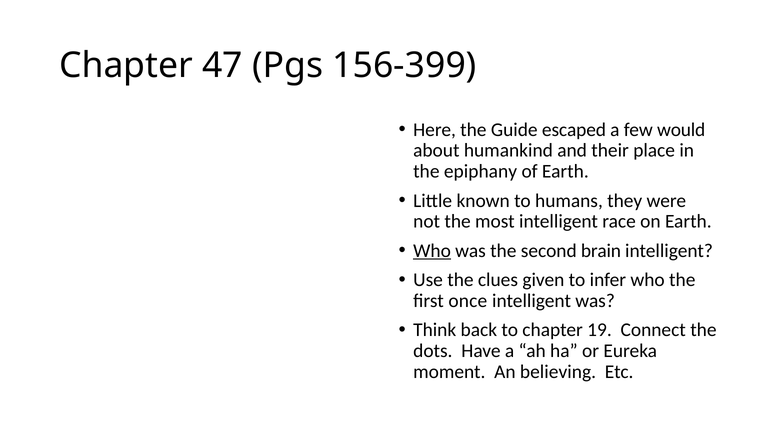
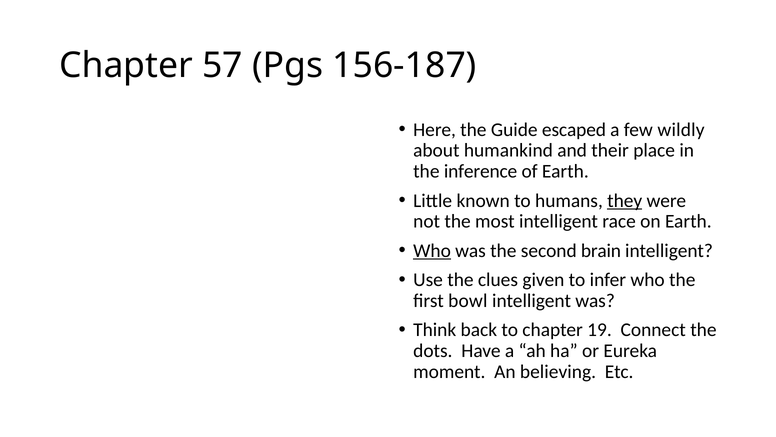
47: 47 -> 57
156-399: 156-399 -> 156-187
would: would -> wildly
epiphany: epiphany -> inference
they underline: none -> present
once: once -> bowl
